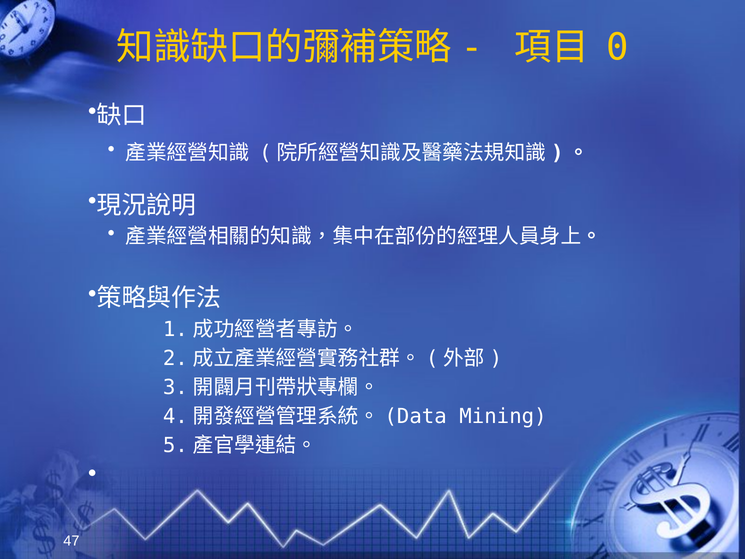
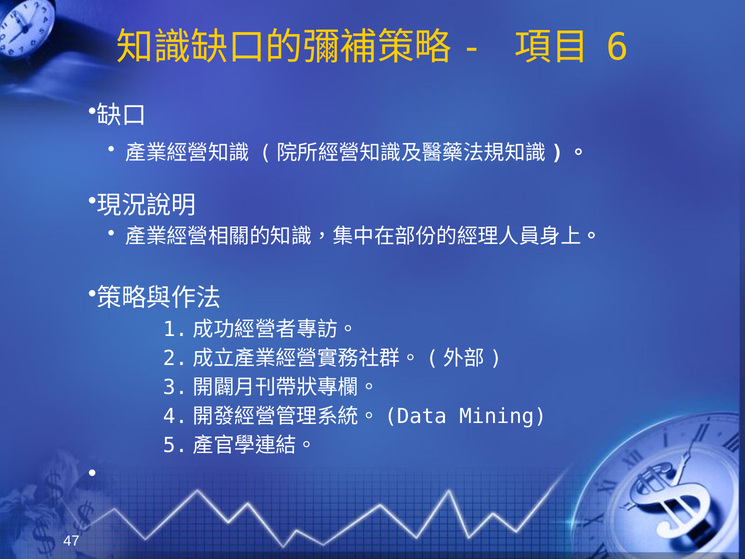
0: 0 -> 6
